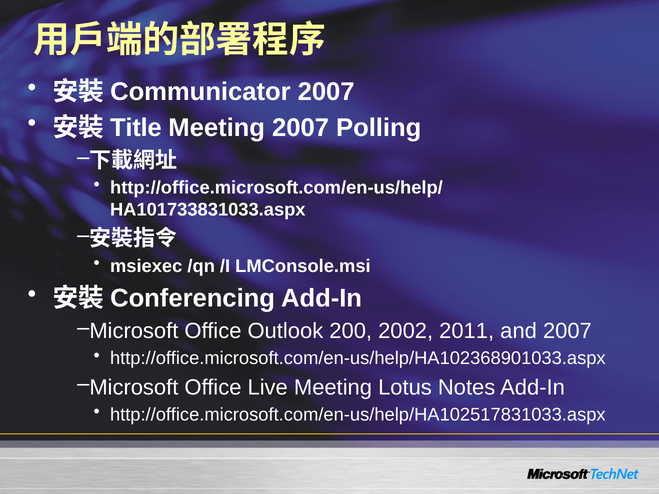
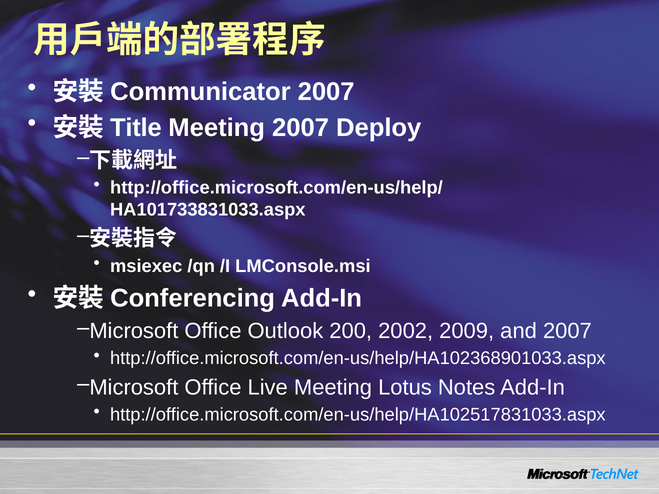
Polling: Polling -> Deploy
2011: 2011 -> 2009
